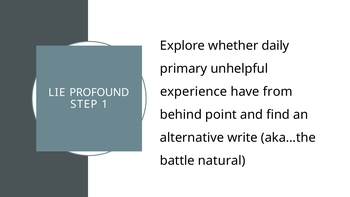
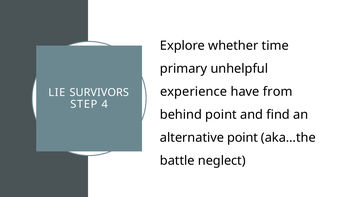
daily: daily -> time
PROFOUND: PROFOUND -> SURVIVORS
1: 1 -> 4
alternative write: write -> point
natural: natural -> neglect
